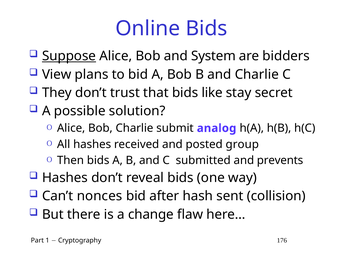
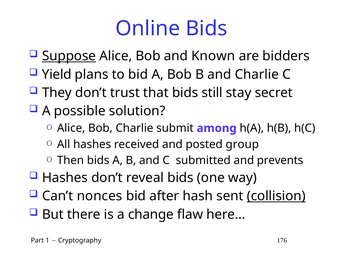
System: System -> Known
View: View -> Yield
like: like -> still
analog: analog -> among
collision underline: none -> present
